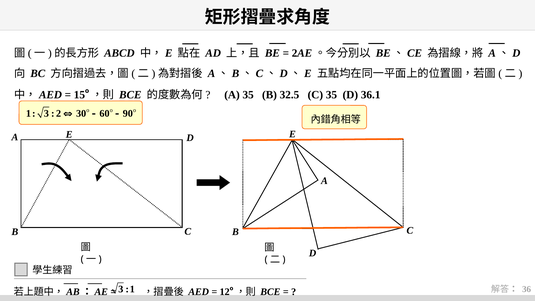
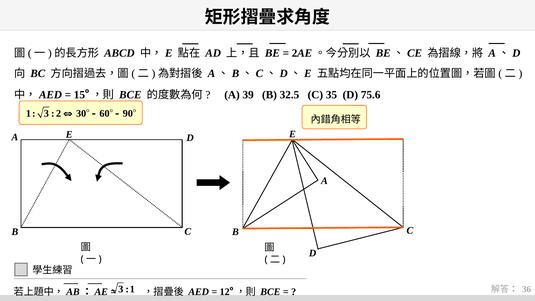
A 35: 35 -> 39
36.1: 36.1 -> 75.6
